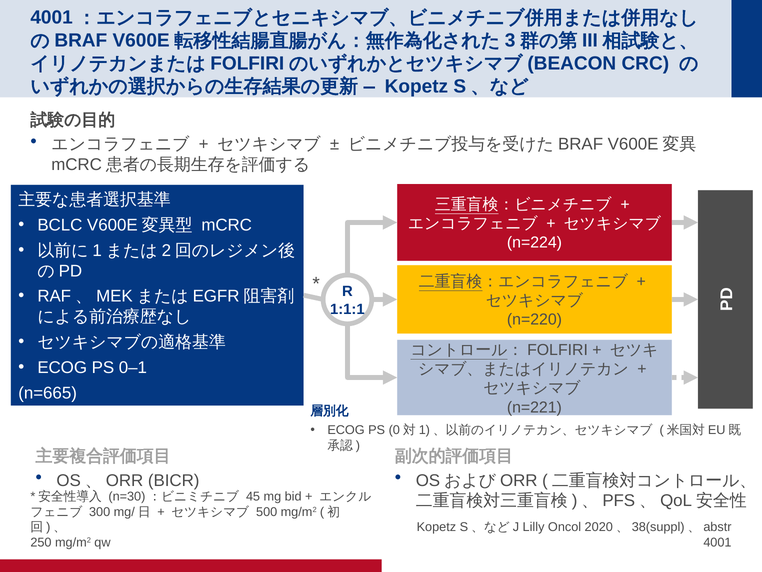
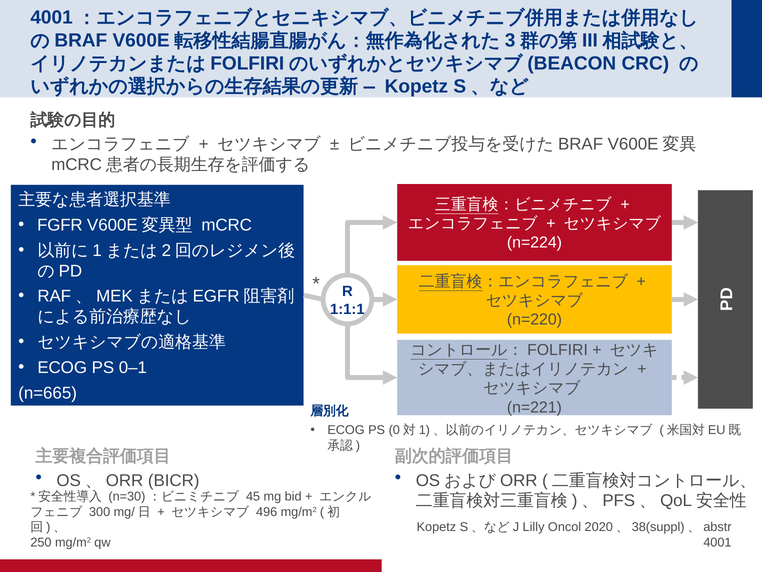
BCLC: BCLC -> FGFR
500: 500 -> 496
